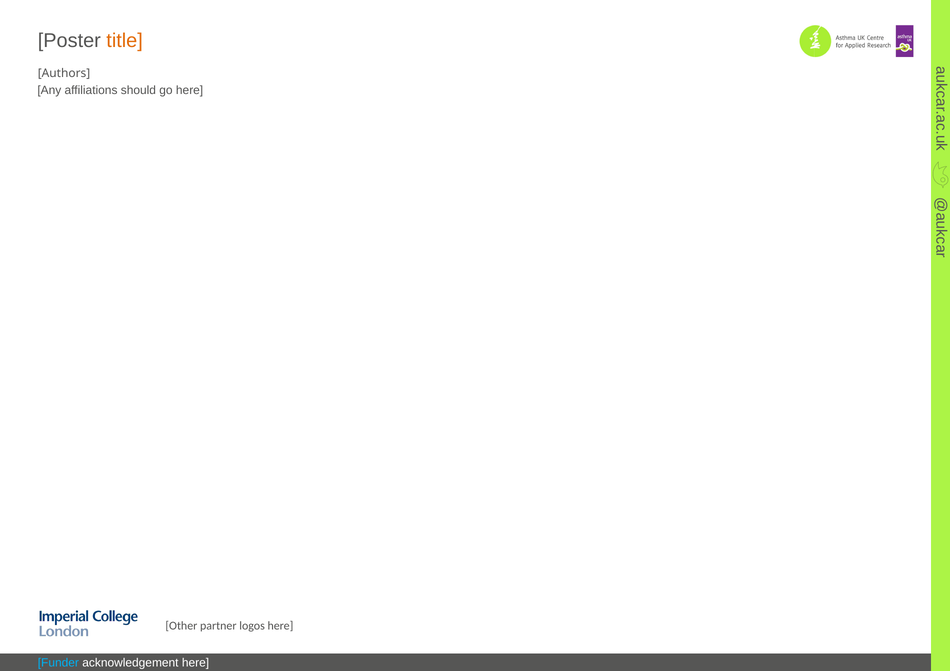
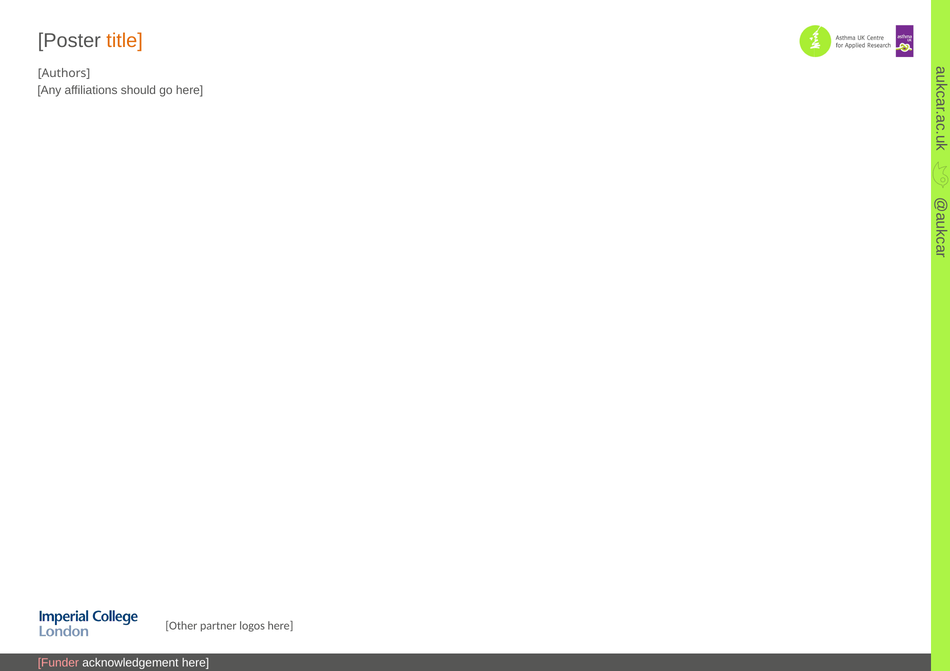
Funder colour: light blue -> pink
